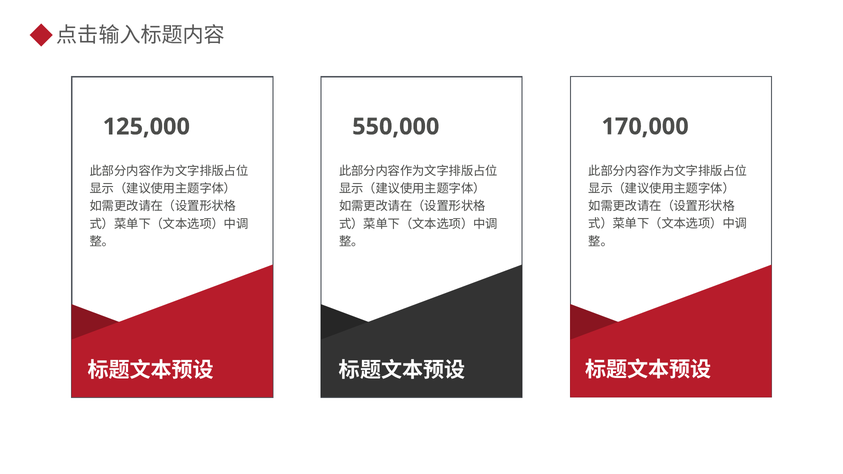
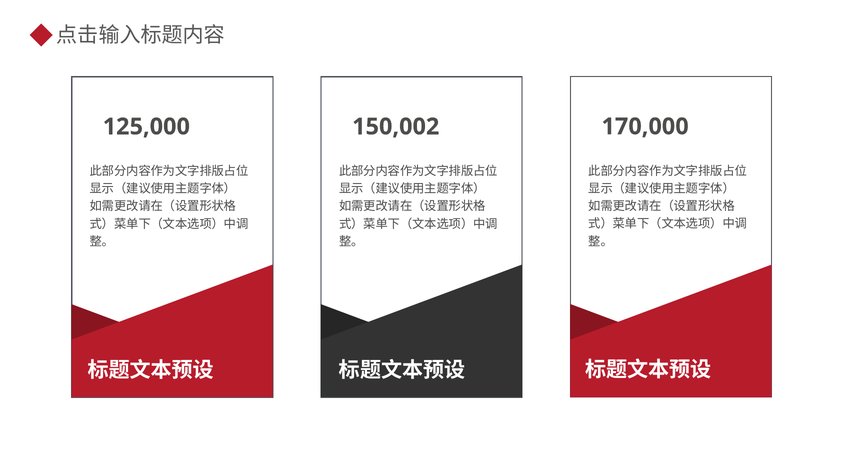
550,000: 550,000 -> 150,002
